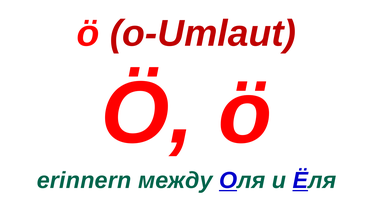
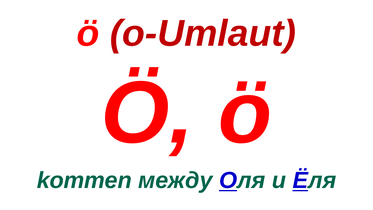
erinnern: erinnern -> kommen
